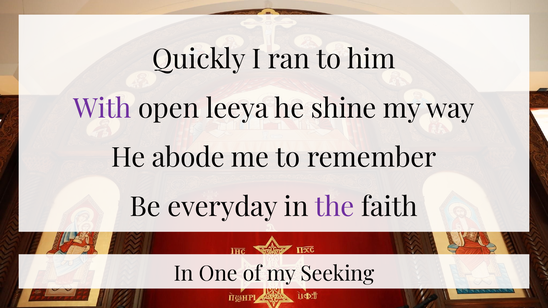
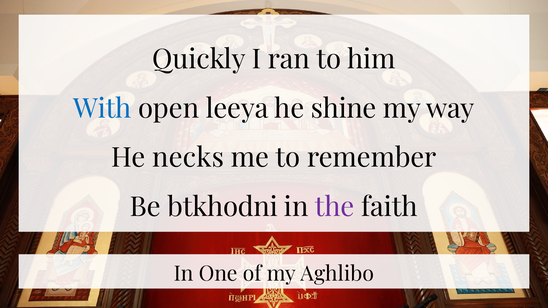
With colour: purple -> blue
abode: abode -> necks
everyday: everyday -> btkhodni
Seeking: Seeking -> Aghlibo
